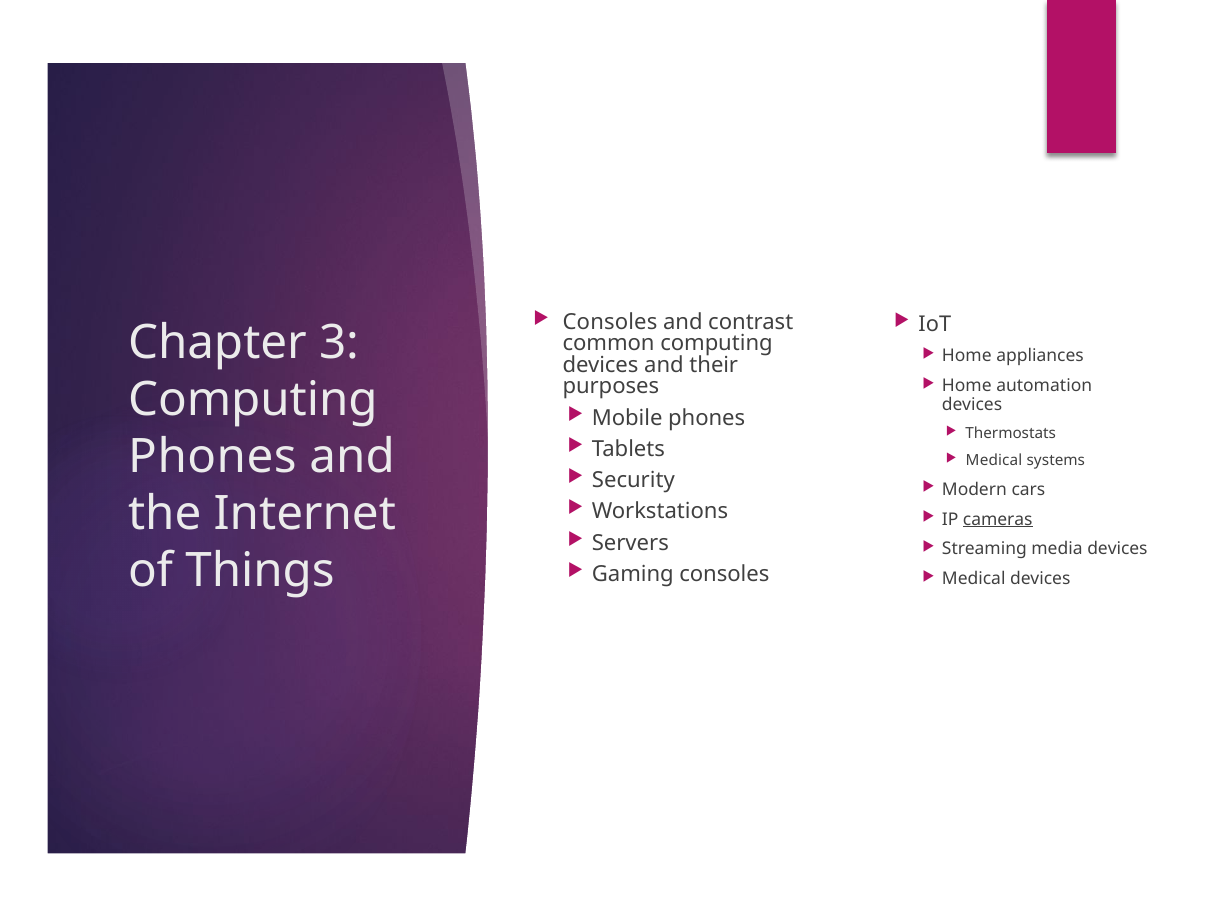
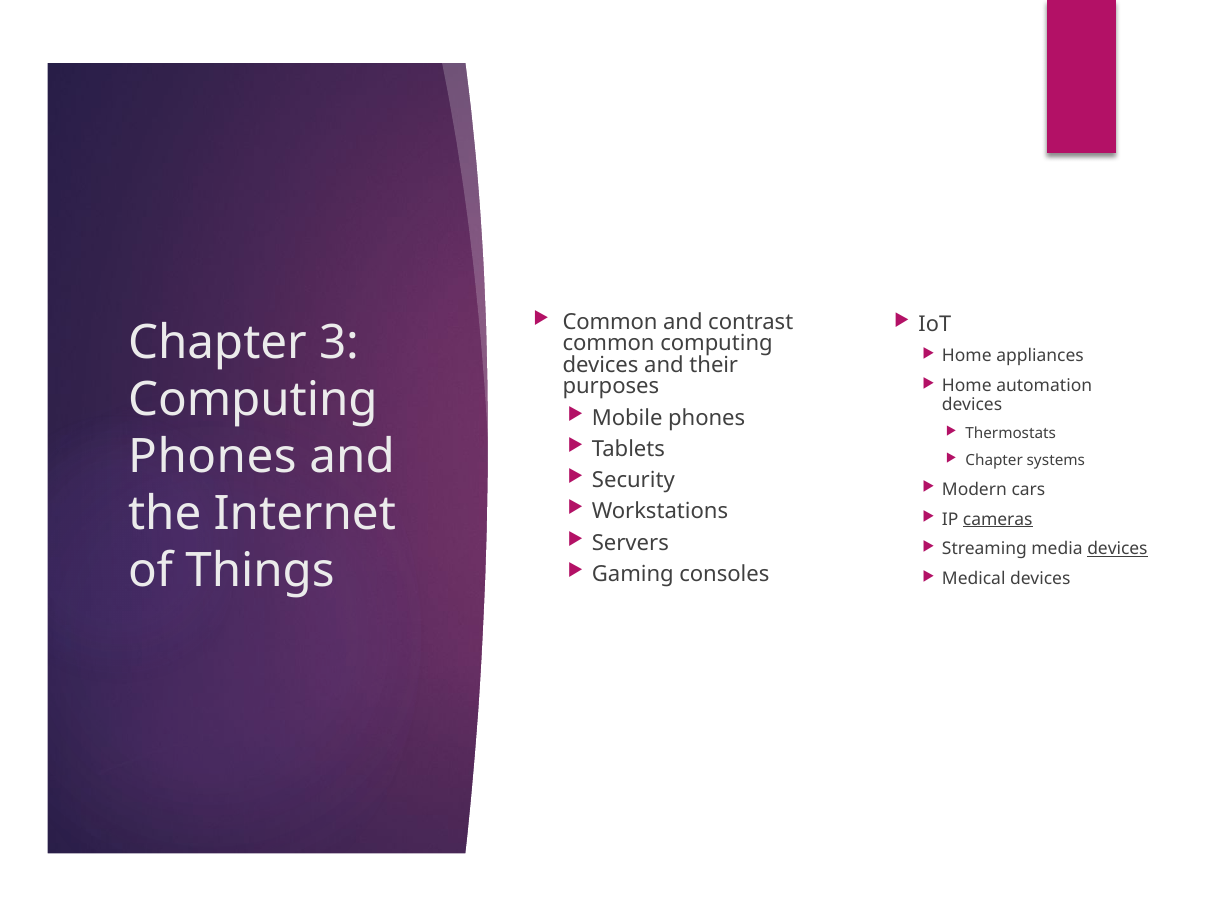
Consoles at (610, 322): Consoles -> Common
Medical at (994, 461): Medical -> Chapter
devices at (1117, 549) underline: none -> present
